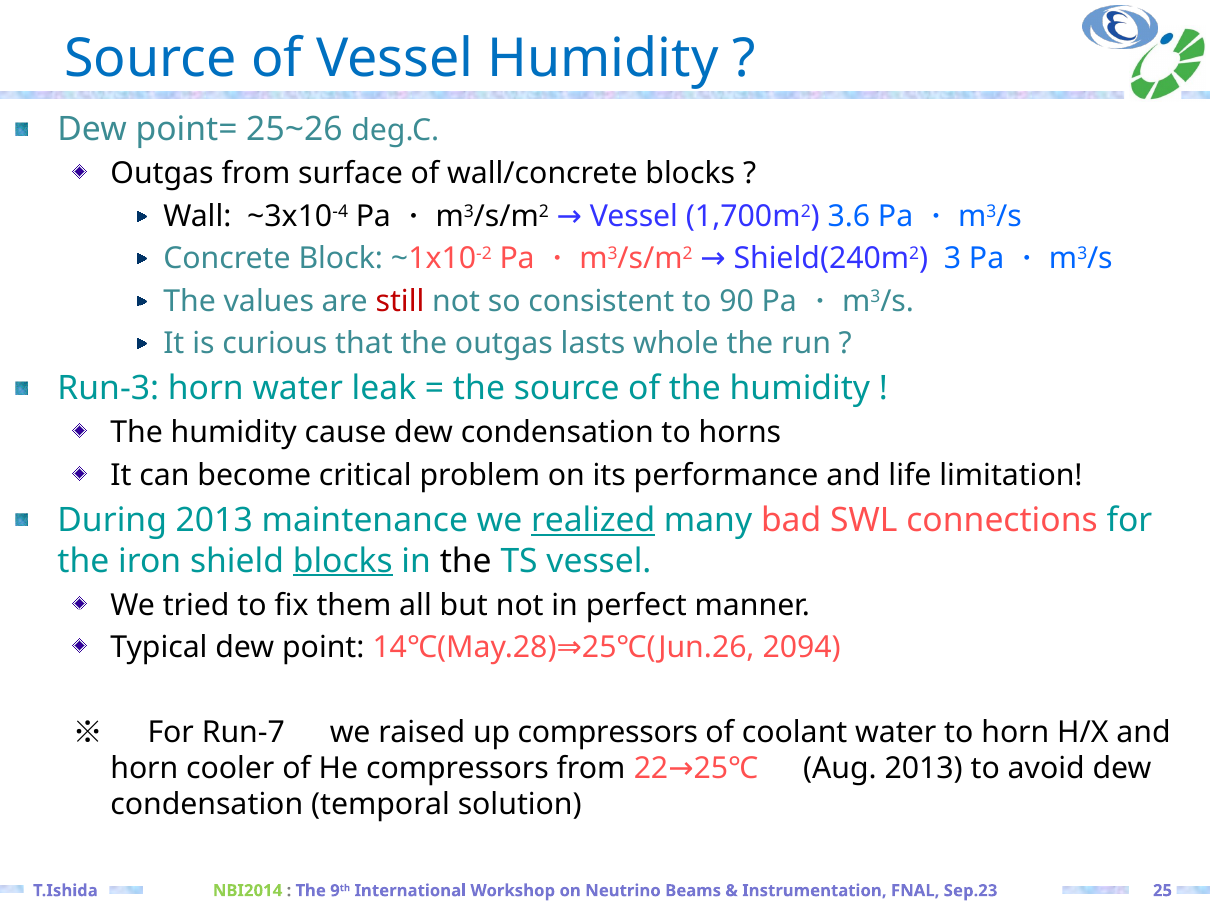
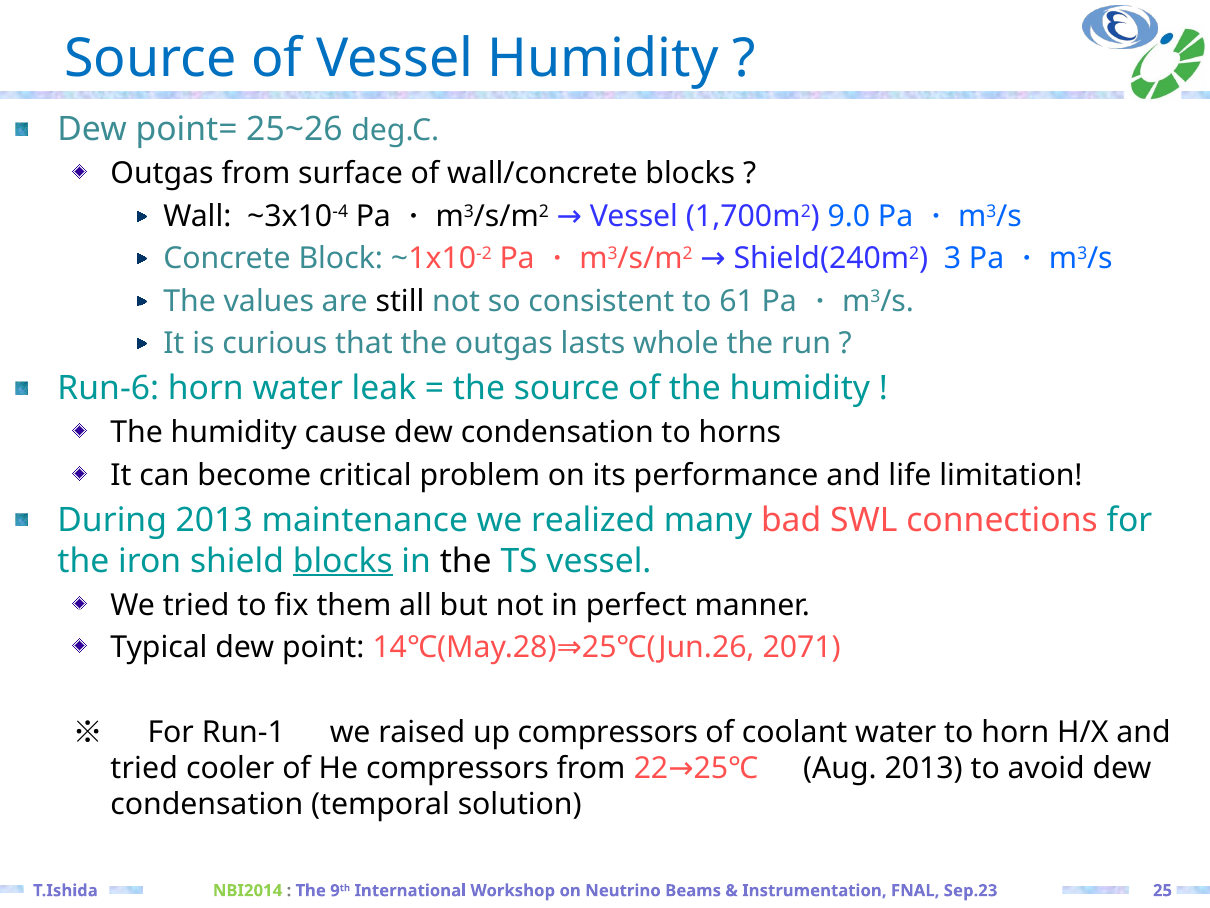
3.6: 3.6 -> 9.0
still colour: red -> black
90: 90 -> 61
Run-3: Run-3 -> Run-6
realized underline: present -> none
2094: 2094 -> 2071
Run-7: Run-7 -> Run-1
horn at (144, 768): horn -> tried
